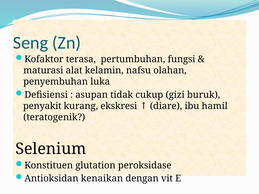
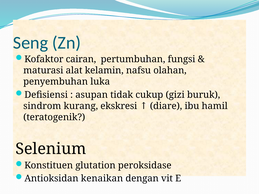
terasa: terasa -> cairan
penyakit: penyakit -> sindrom
